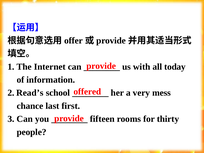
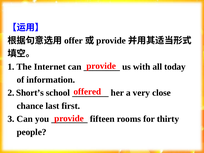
Read’s: Read’s -> Short’s
mess: mess -> close
